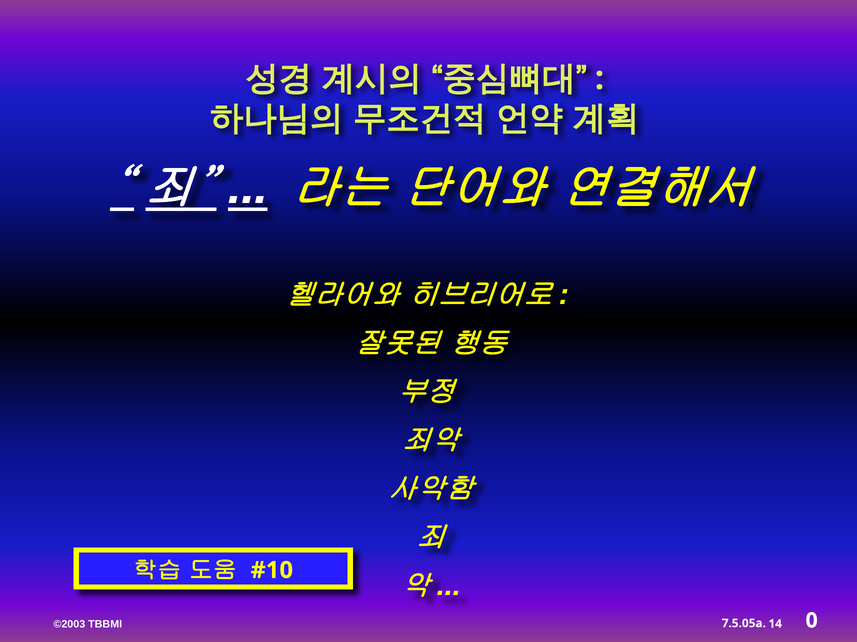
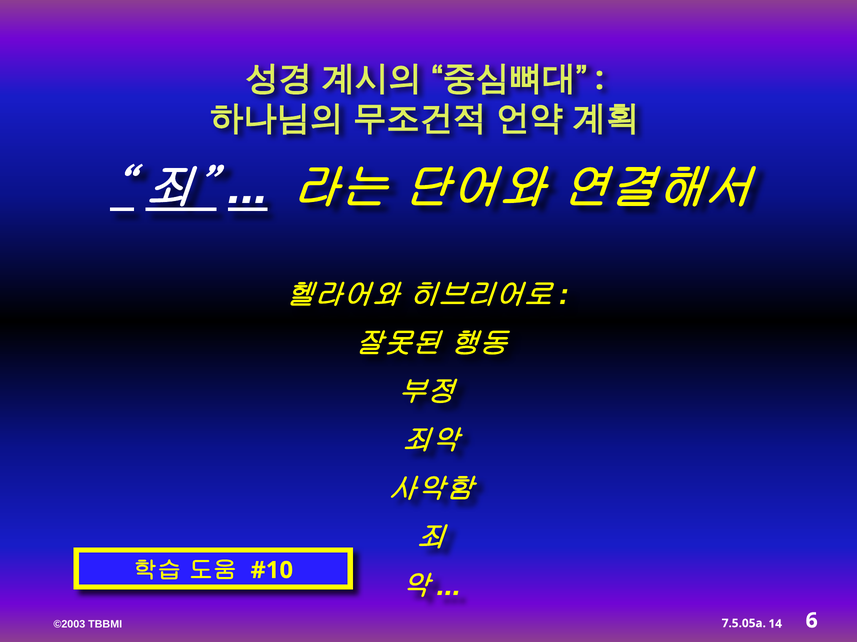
0: 0 -> 6
